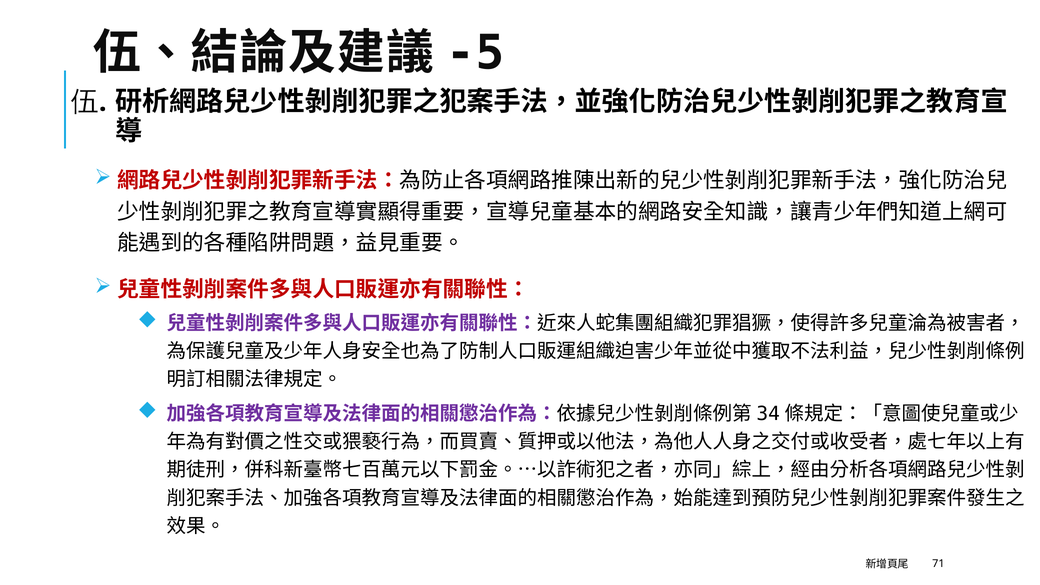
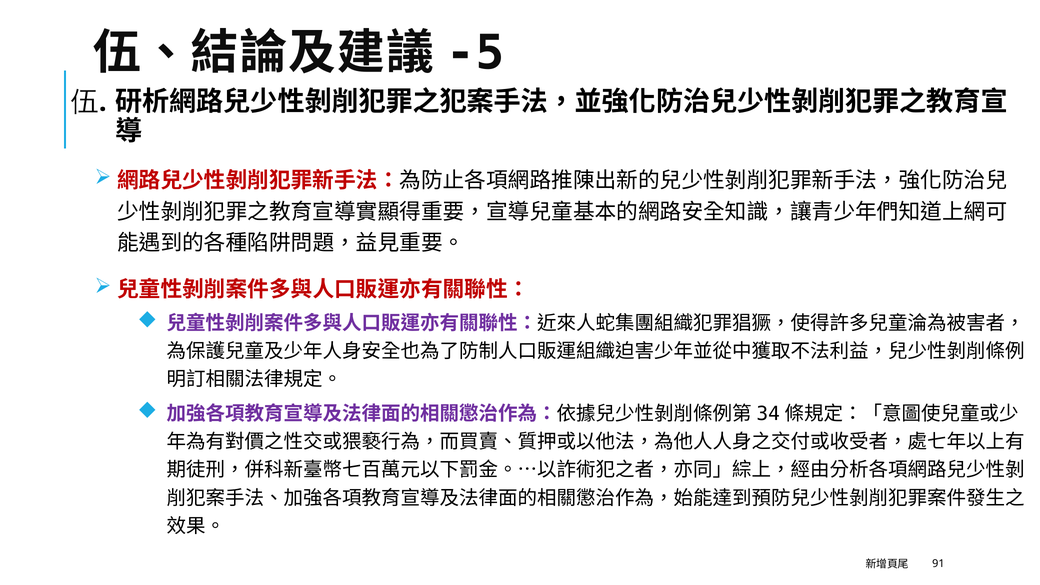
71: 71 -> 91
